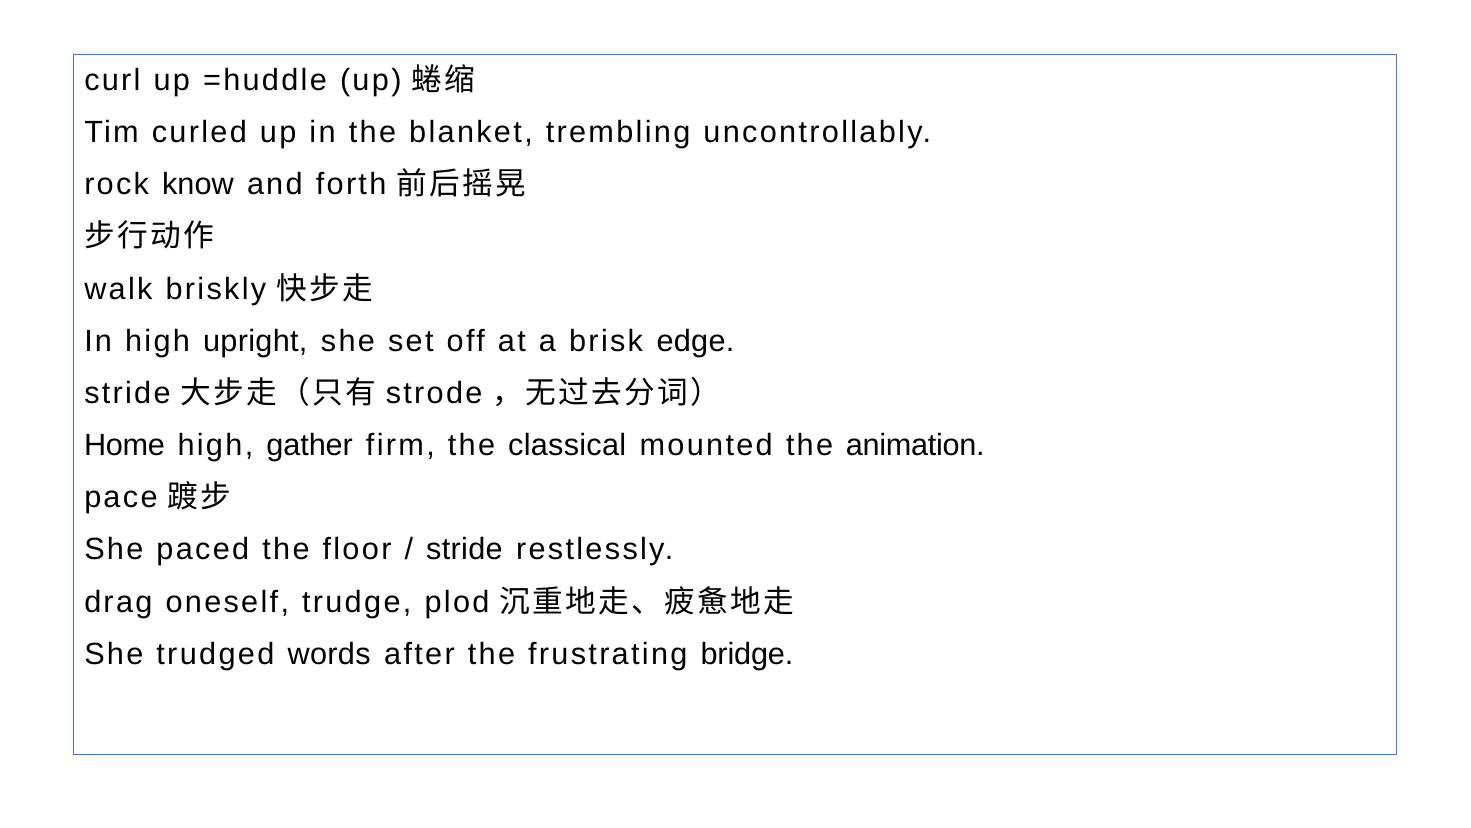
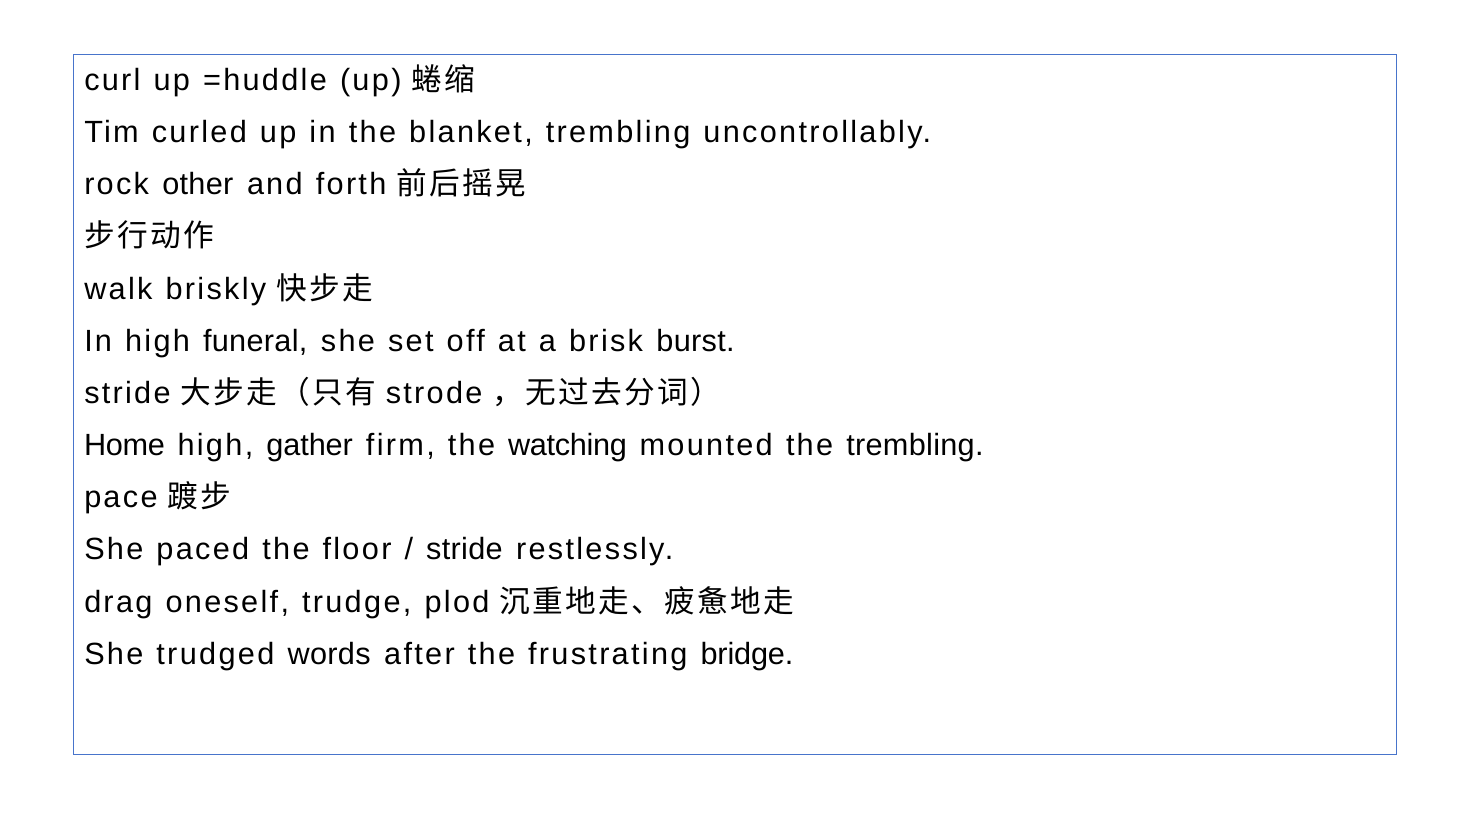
know: know -> other
upright: upright -> funeral
edge: edge -> burst
classical: classical -> watching
the animation: animation -> trembling
